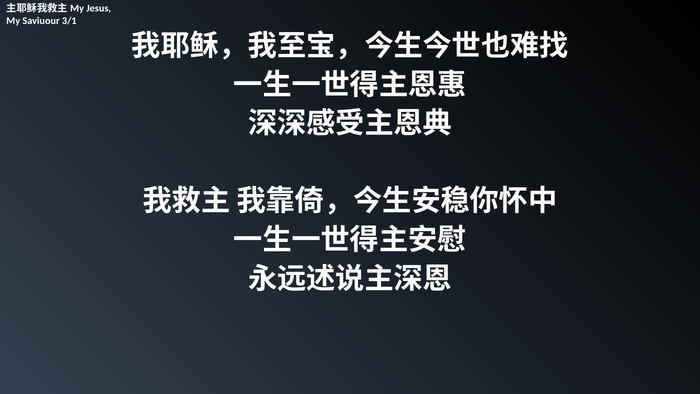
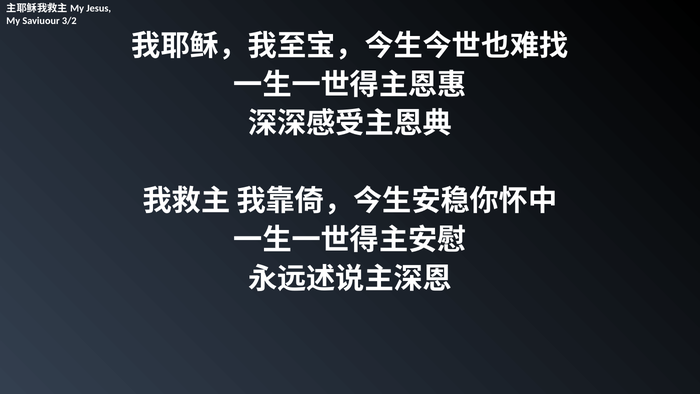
3/1: 3/1 -> 3/2
